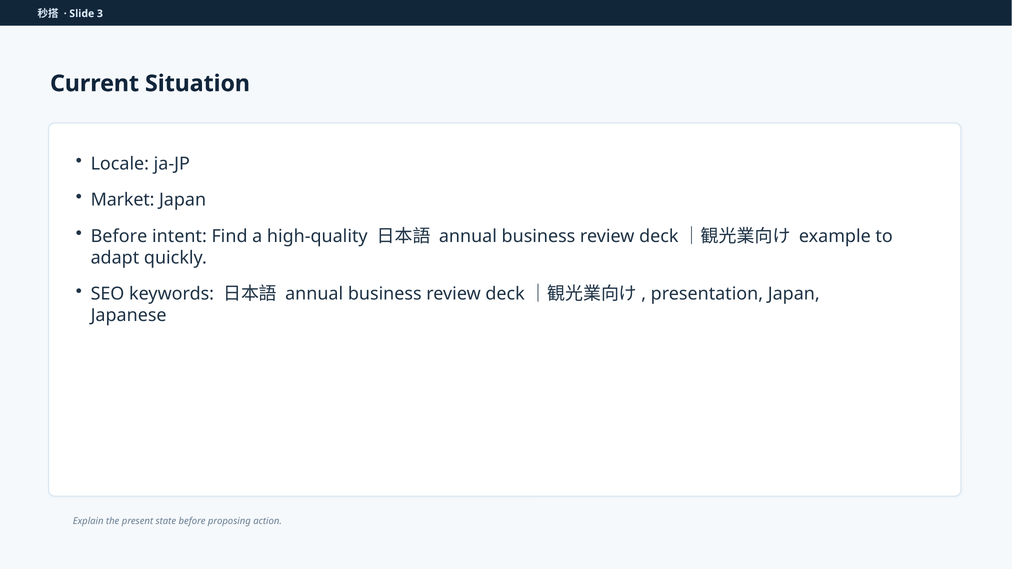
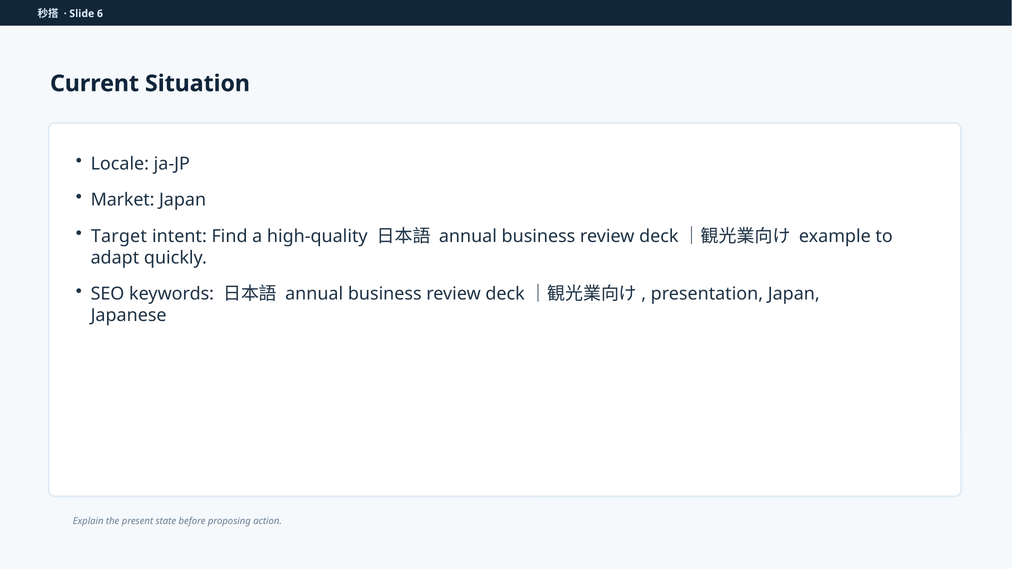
3: 3 -> 6
Before at (119, 236): Before -> Target
